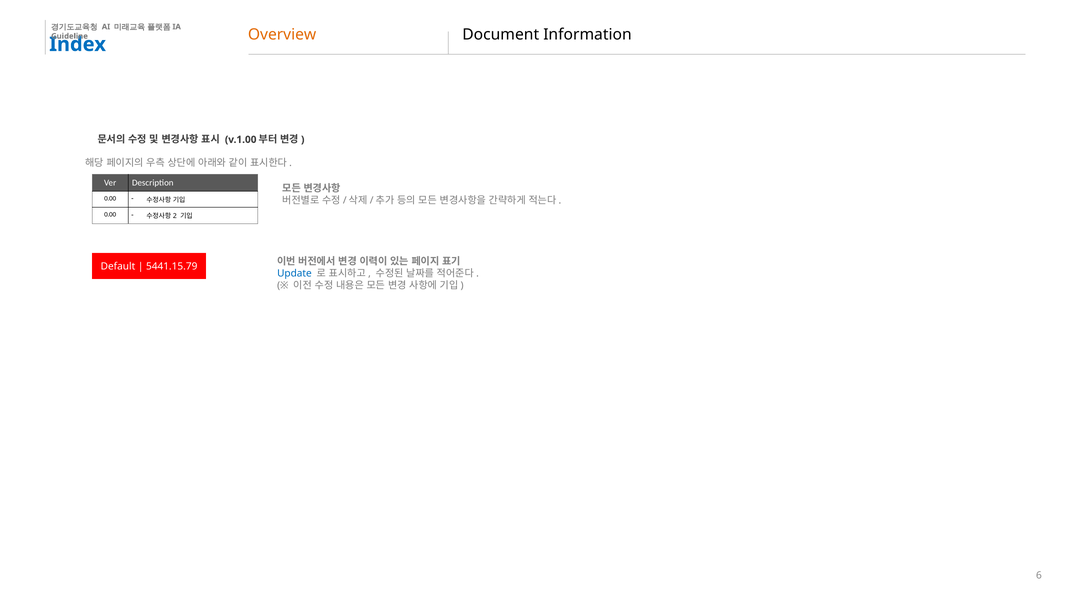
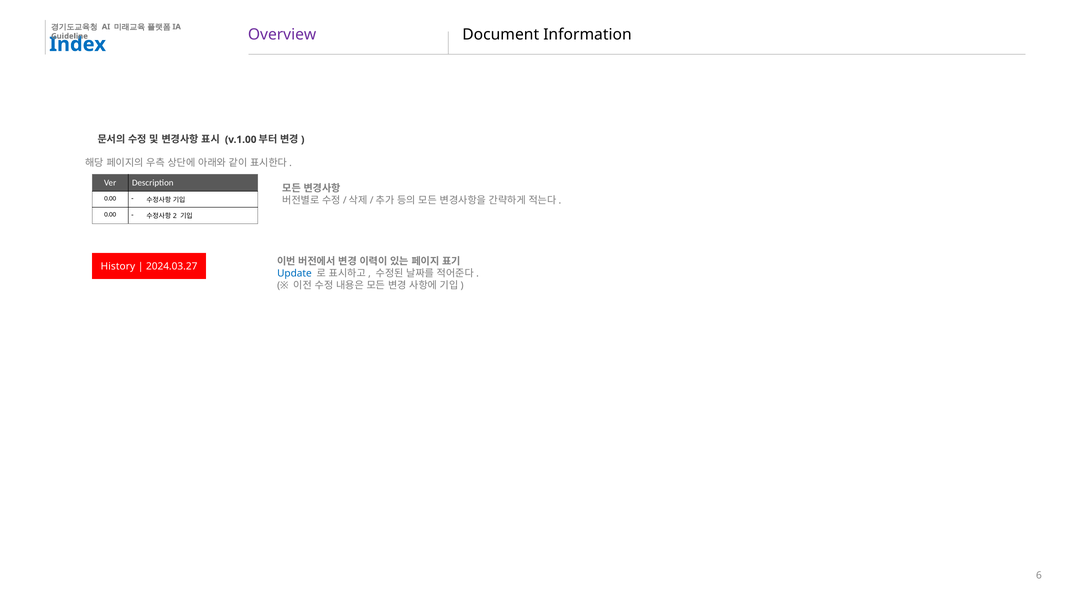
Overview colour: orange -> purple
Default: Default -> History
5441.15.79: 5441.15.79 -> 2024.03.27
